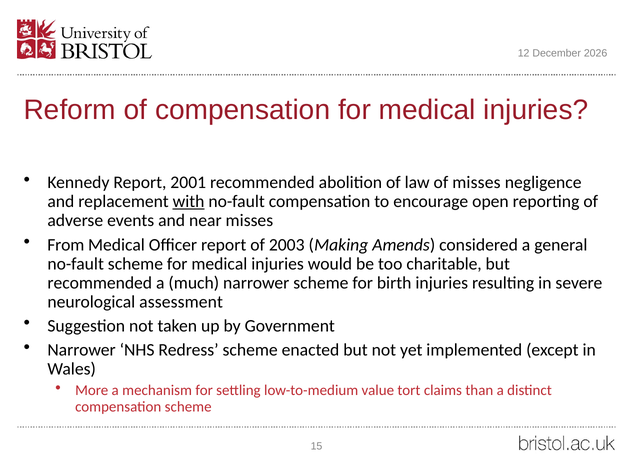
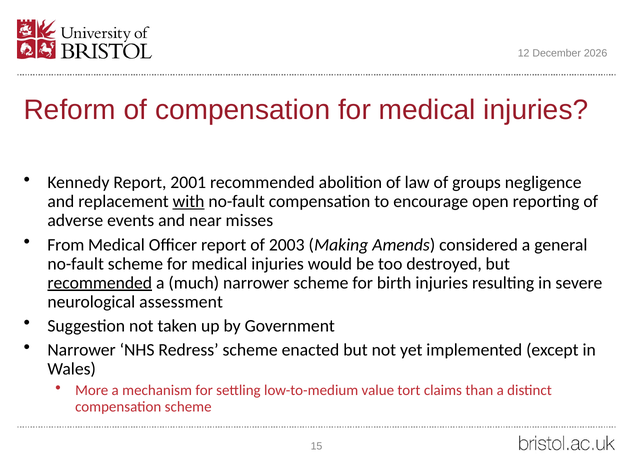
of misses: misses -> groups
charitable: charitable -> destroyed
recommended at (100, 283) underline: none -> present
